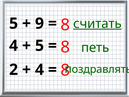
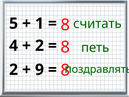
считать underline: present -> none
9: 9 -> 1
5 at (39, 46): 5 -> 2
4 at (39, 70): 4 -> 9
